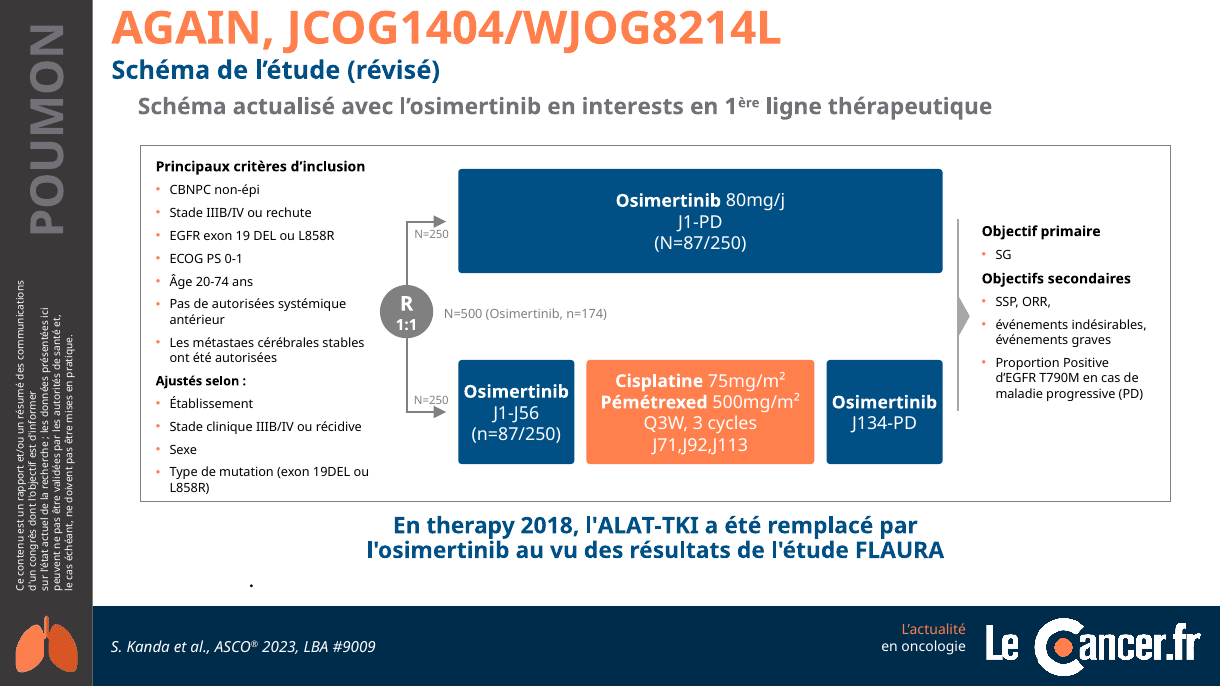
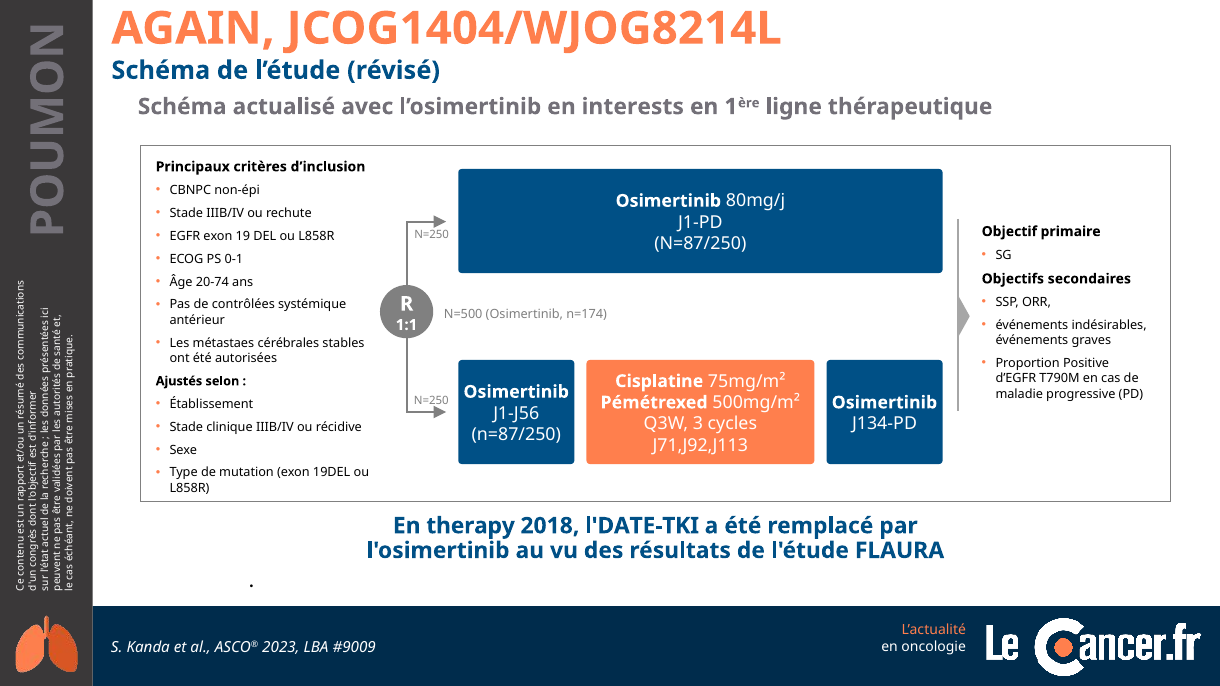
de autorisées: autorisées -> contrôlées
l'ALAT-TKI: l'ALAT-TKI -> l'DATE-TKI
